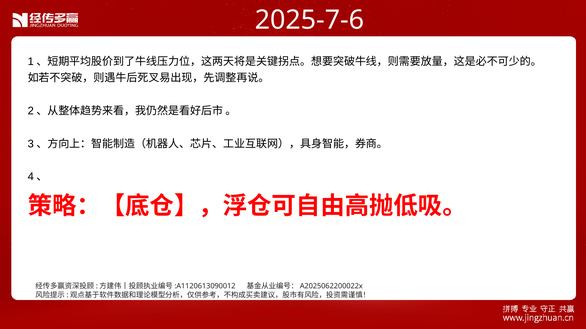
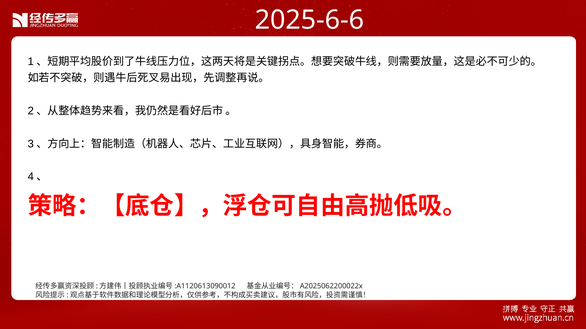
2025-7-6: 2025-7-6 -> 2025-6-6
